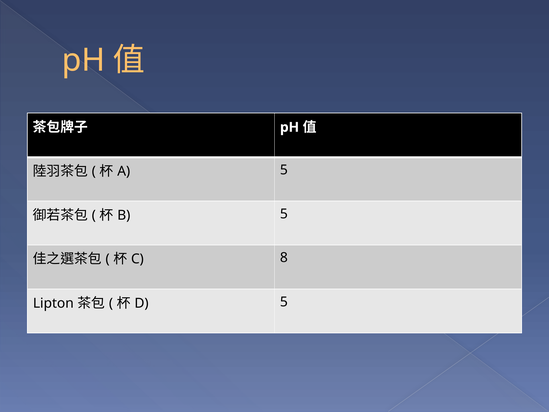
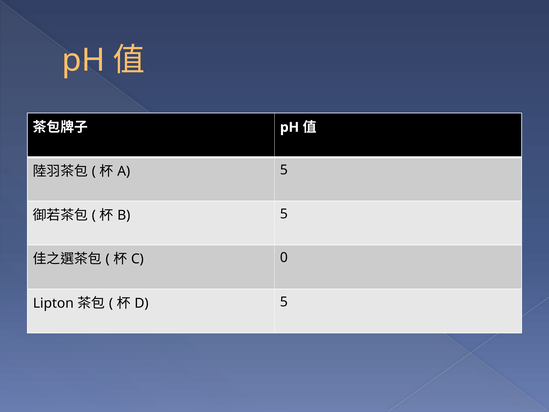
8: 8 -> 0
